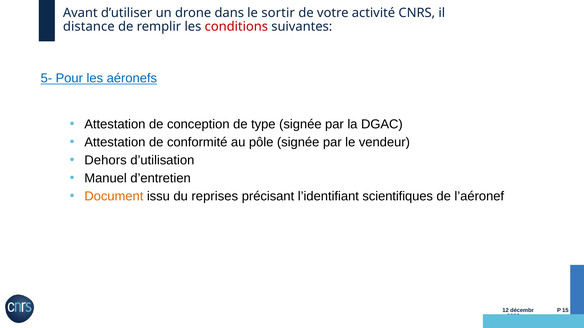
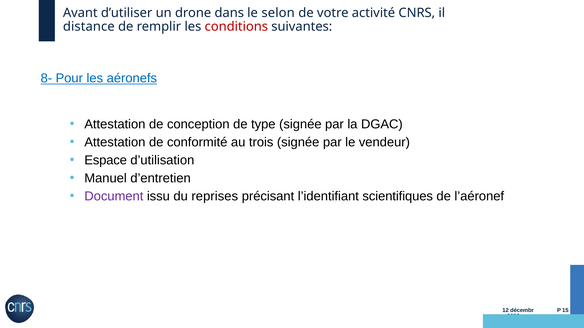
sortir: sortir -> selon
5-: 5- -> 8-
pôle: pôle -> trois
Dehors: Dehors -> Espace
Document colour: orange -> purple
